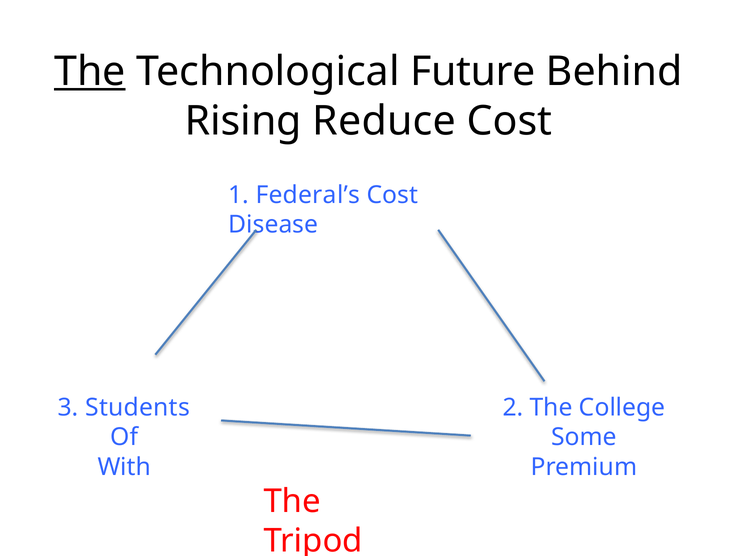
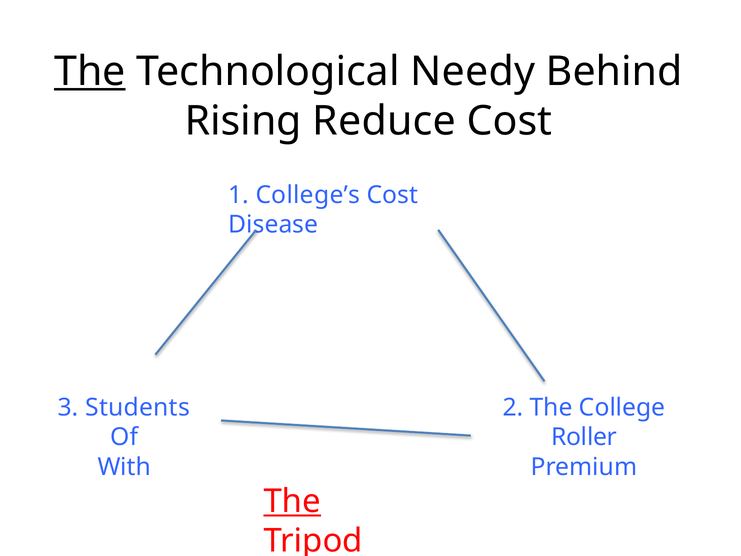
Future: Future -> Needy
Federal’s: Federal’s -> College’s
Some: Some -> Roller
The at (292, 501) underline: none -> present
